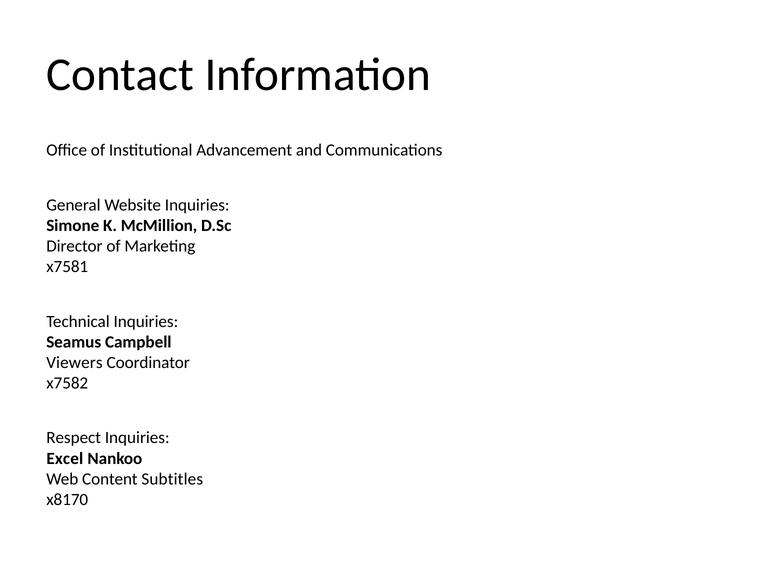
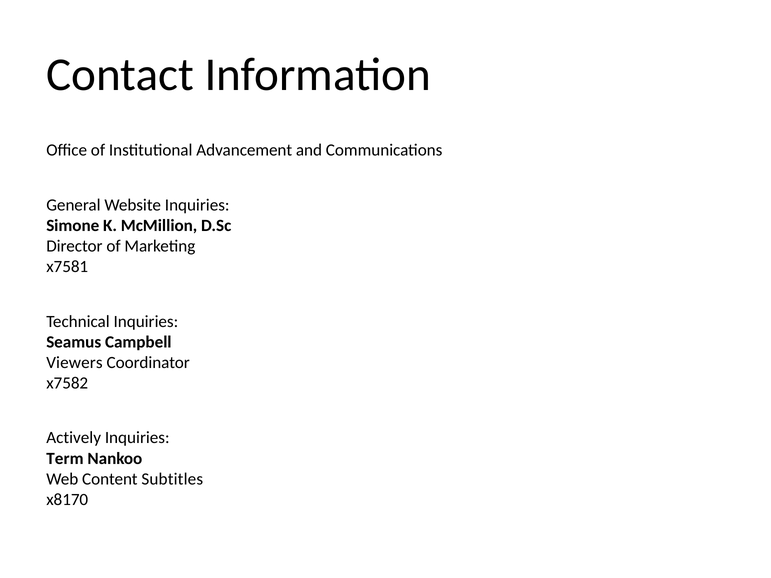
Respect: Respect -> Actively
Excel: Excel -> Term
